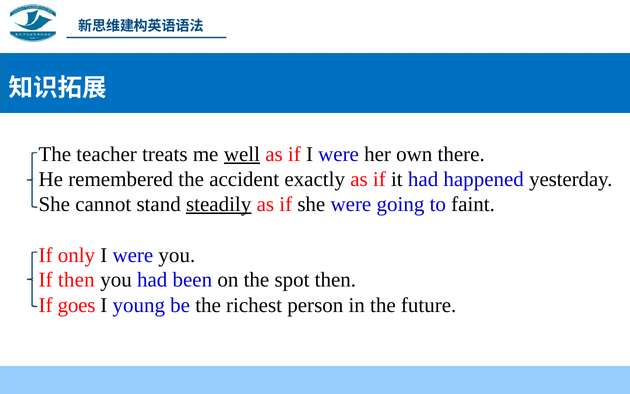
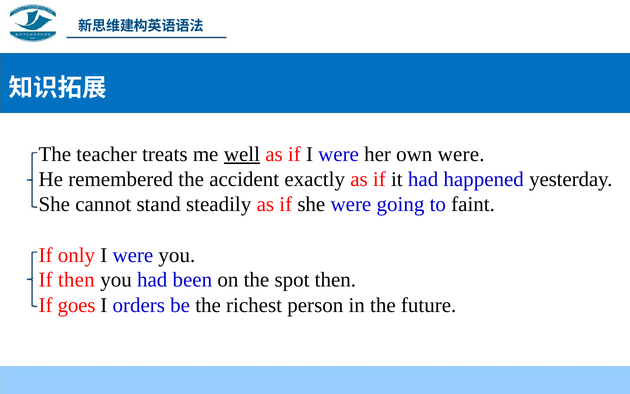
own there: there -> were
steadily underline: present -> none
young: young -> orders
